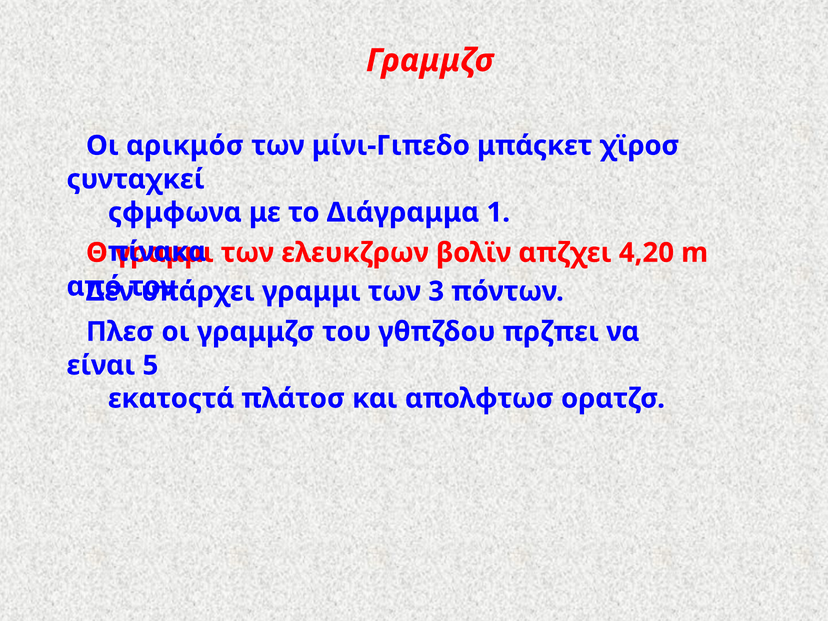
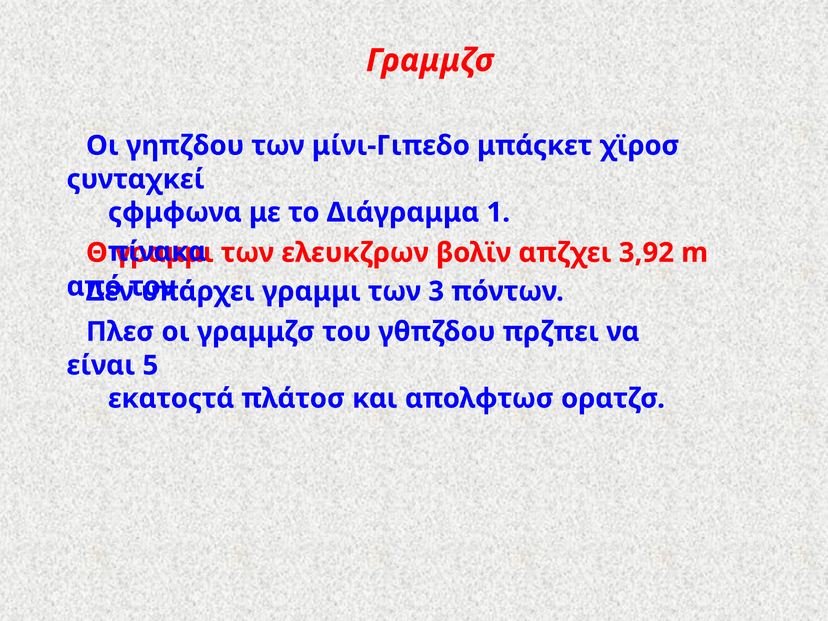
αρικμόσ: αρικμόσ -> γηπζδου
4,20: 4,20 -> 3,92
